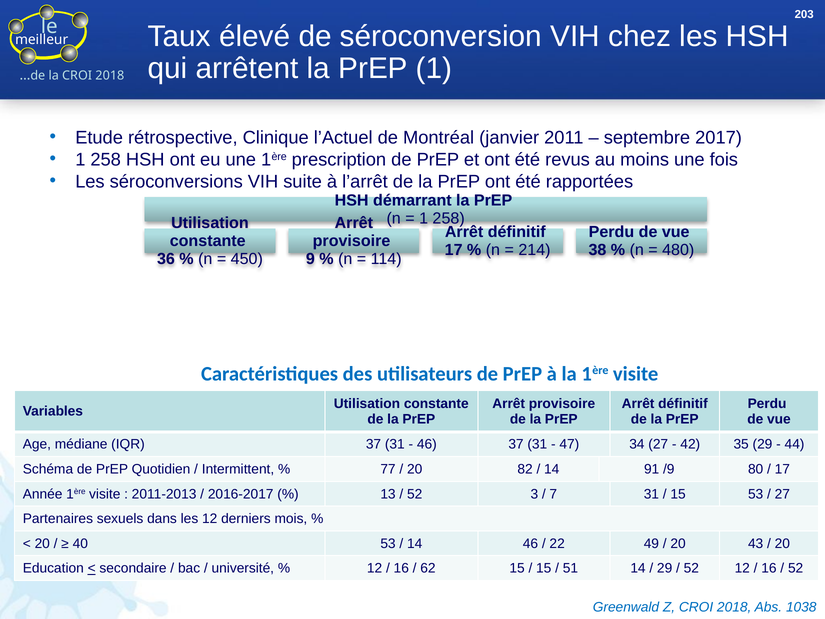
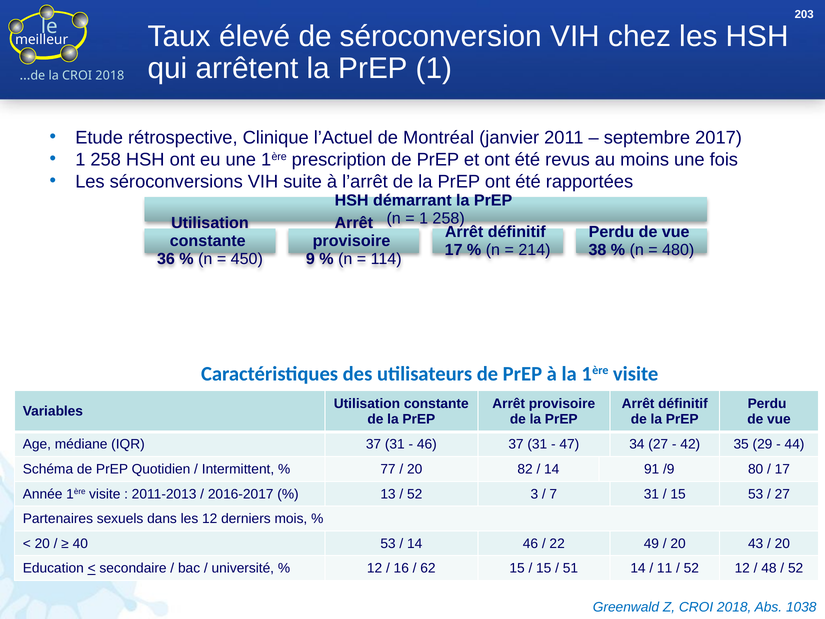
29 at (665, 568): 29 -> 11
16 at (769, 568): 16 -> 48
